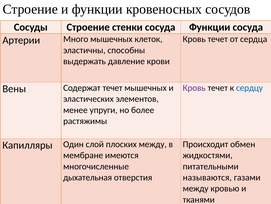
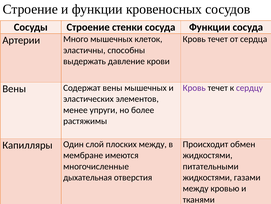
сердцу colour: blue -> purple
Содержат течет: течет -> вены
называются at (207, 177): называются -> жидкостями
